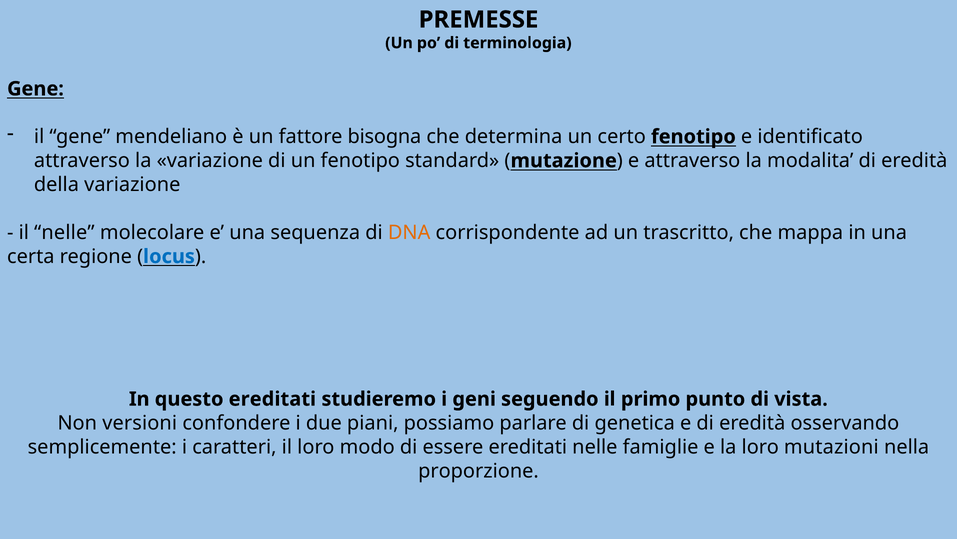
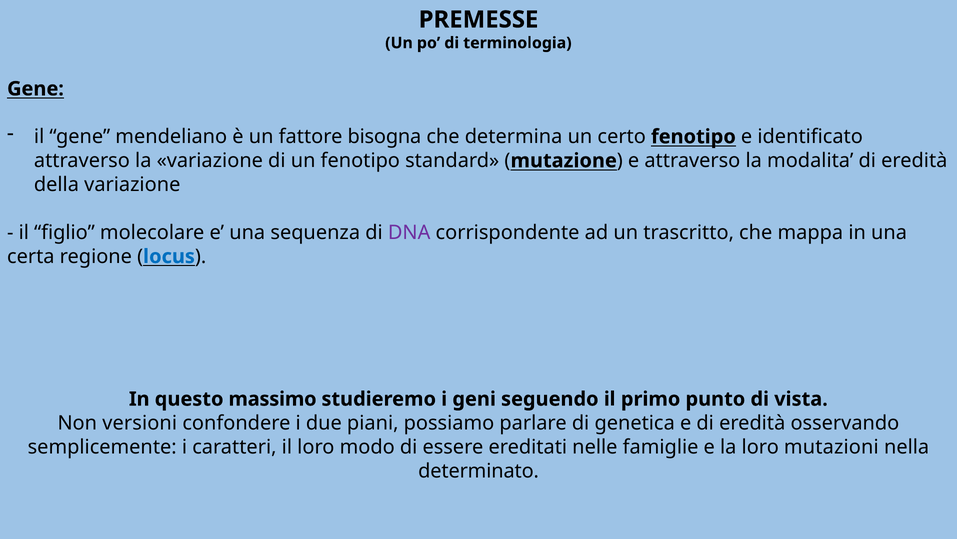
il nelle: nelle -> figlio
DNA colour: orange -> purple
questo ereditati: ereditati -> massimo
proporzione: proporzione -> determinato
